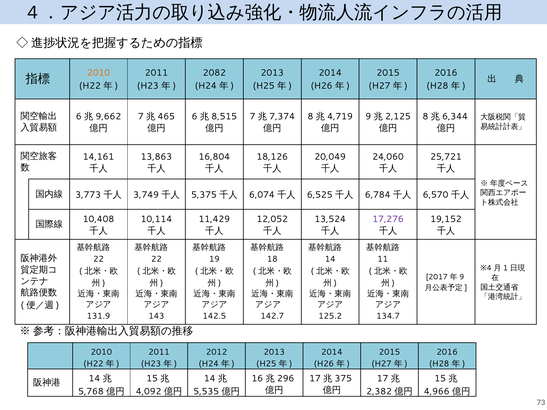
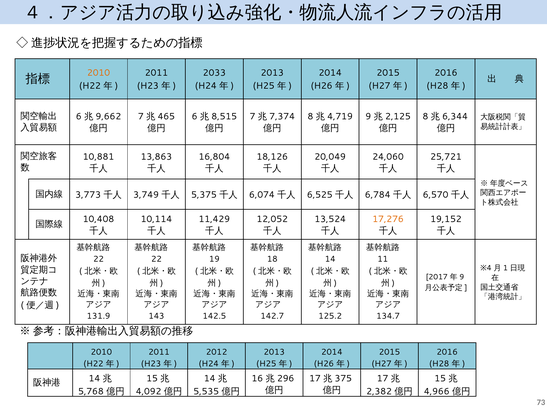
2082: 2082 -> 2033
14,161: 14,161 -> 10,881
17,276 colour: purple -> orange
